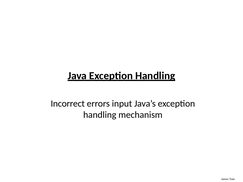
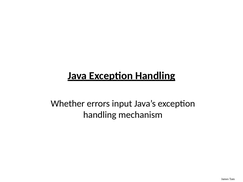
Incorrect: Incorrect -> Whether
